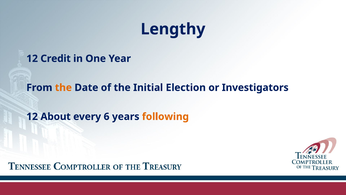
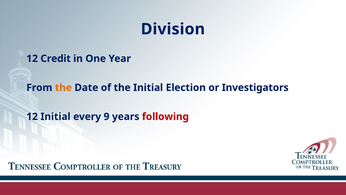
Lengthy: Lengthy -> Division
12 About: About -> Initial
6: 6 -> 9
following colour: orange -> red
